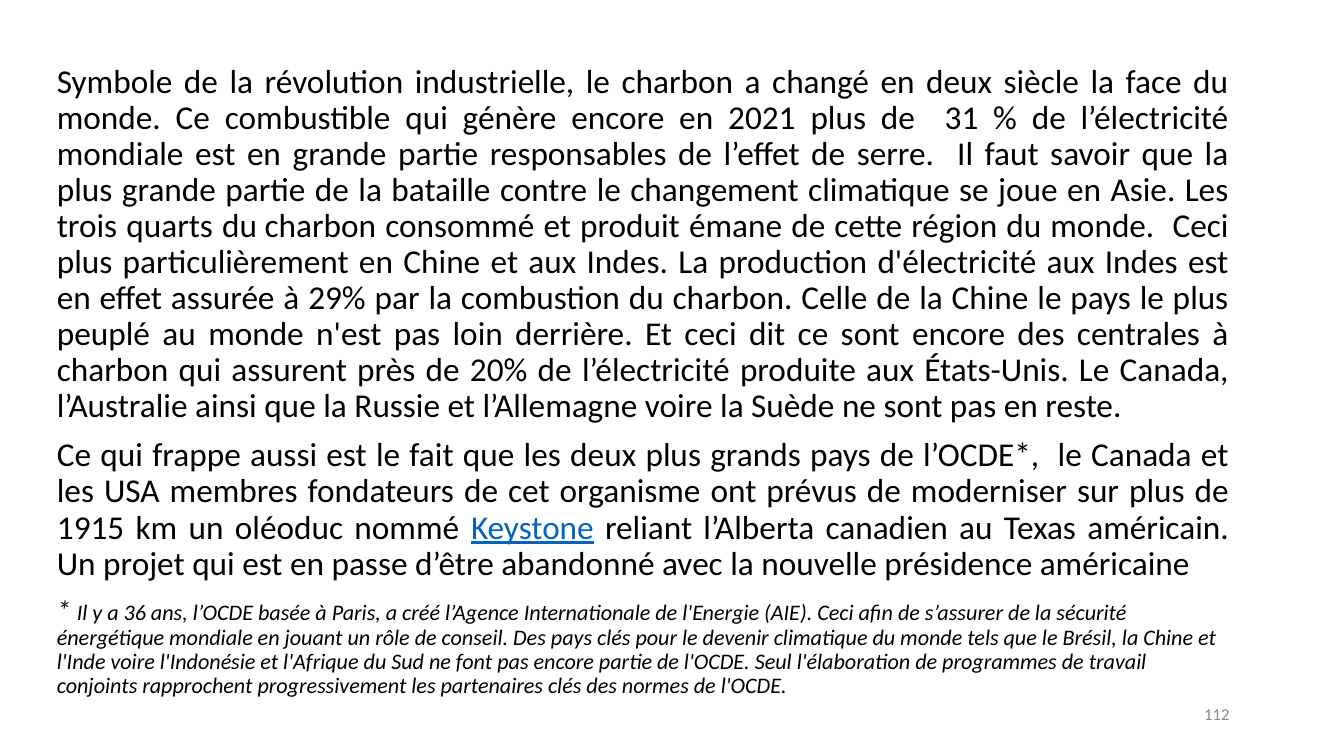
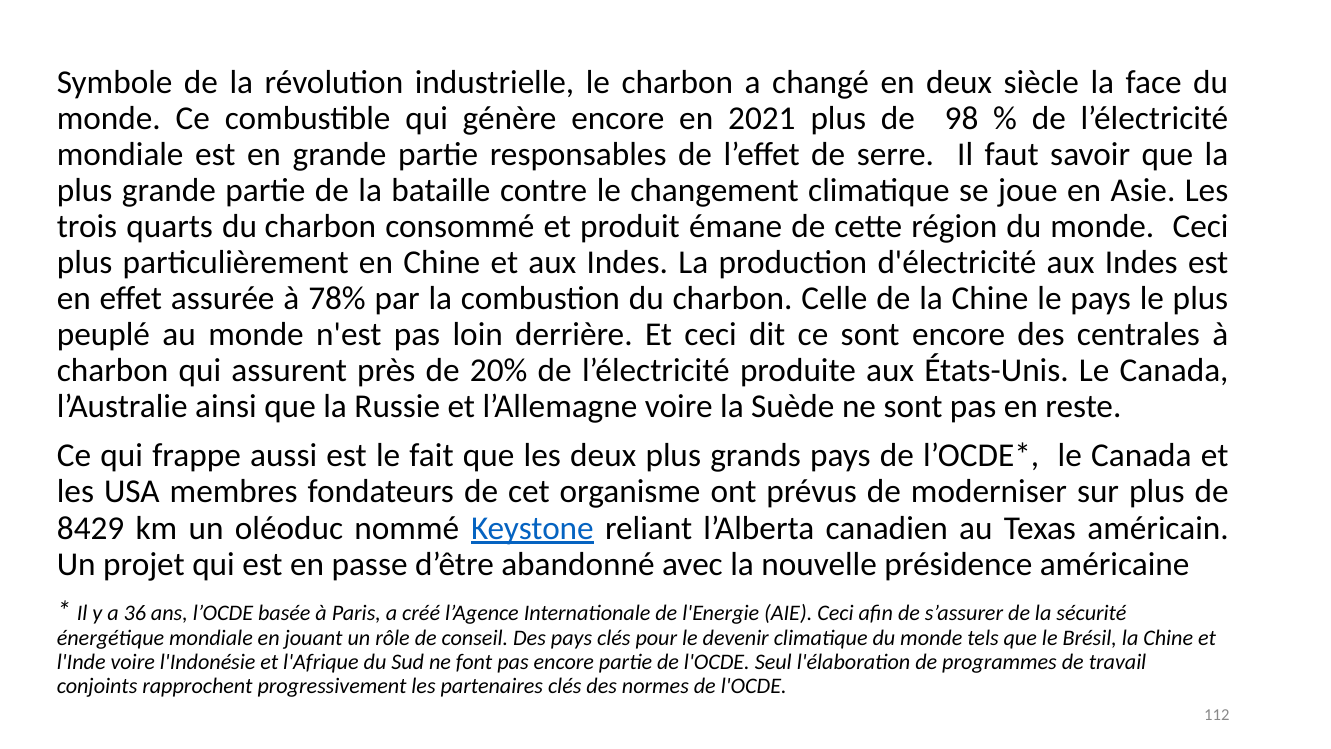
31: 31 -> 98
29%: 29% -> 78%
1915: 1915 -> 8429
